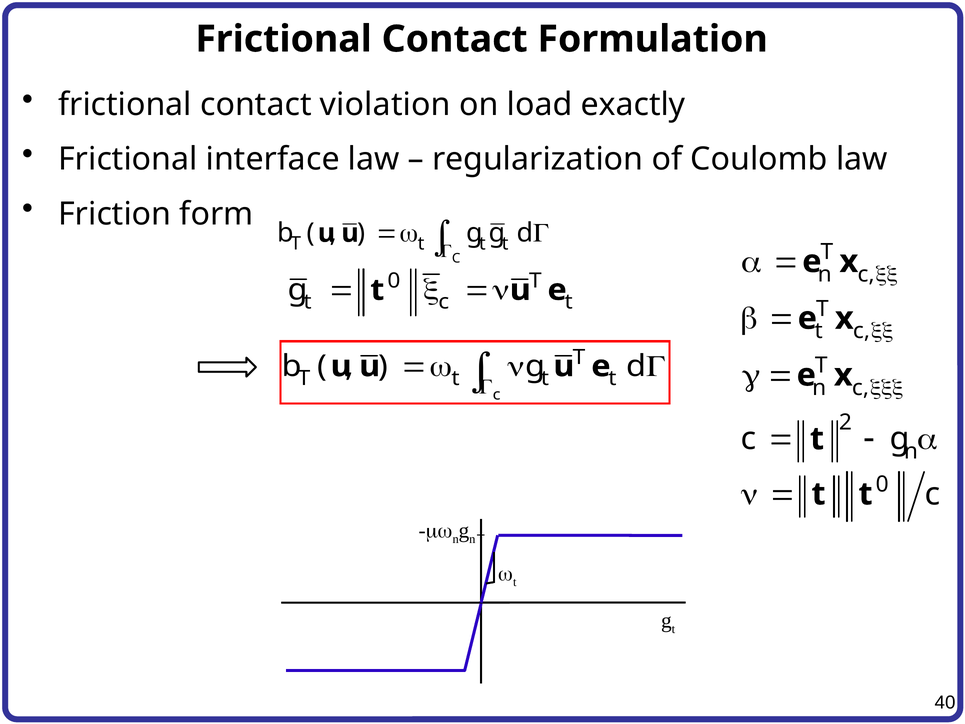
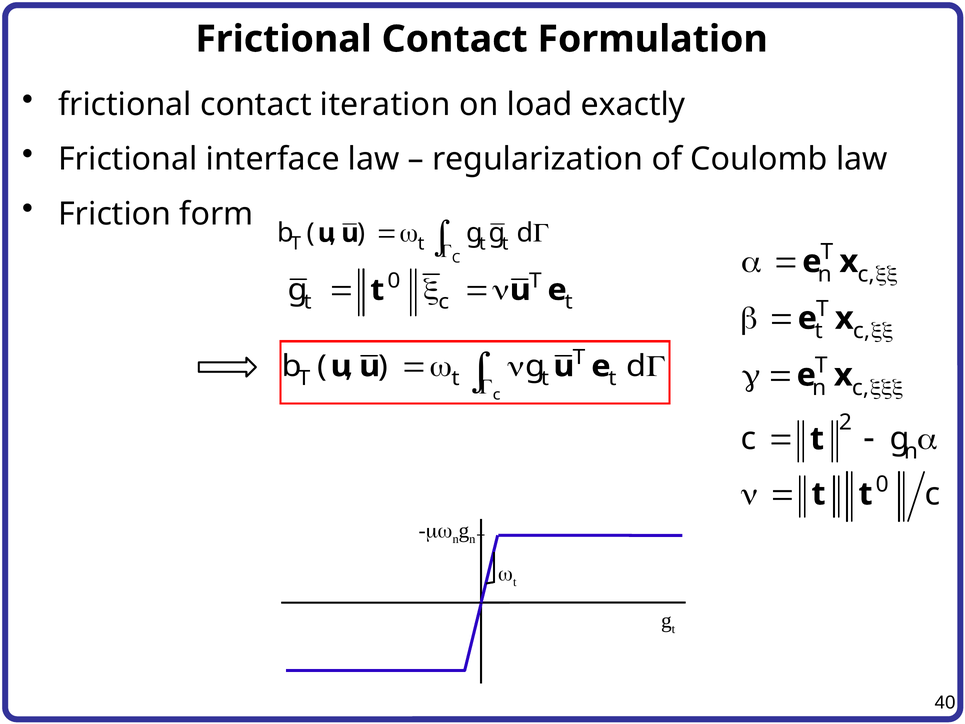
violation: violation -> iteration
